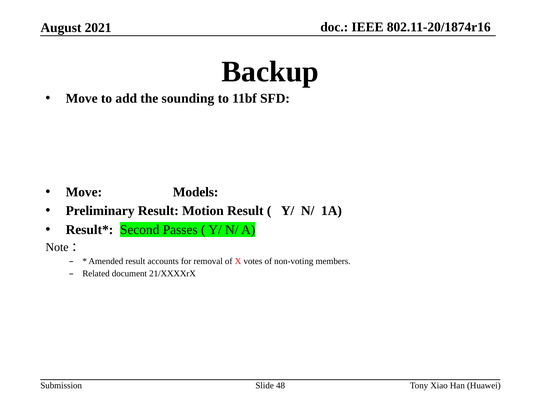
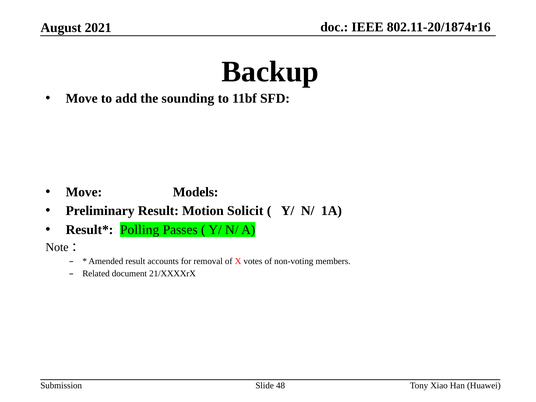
Motion Result: Result -> Solicit
Second: Second -> Polling
